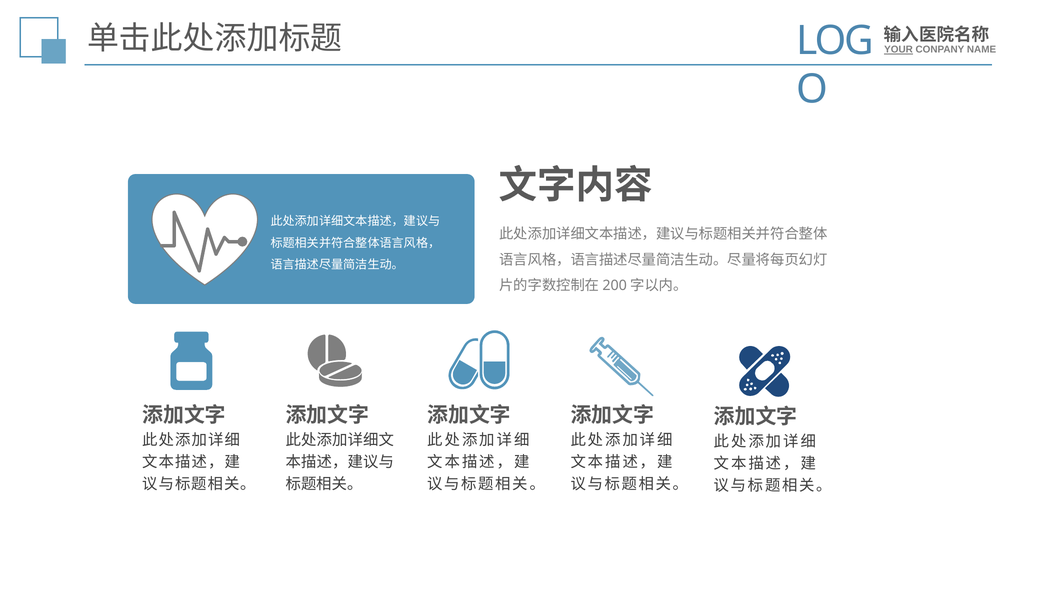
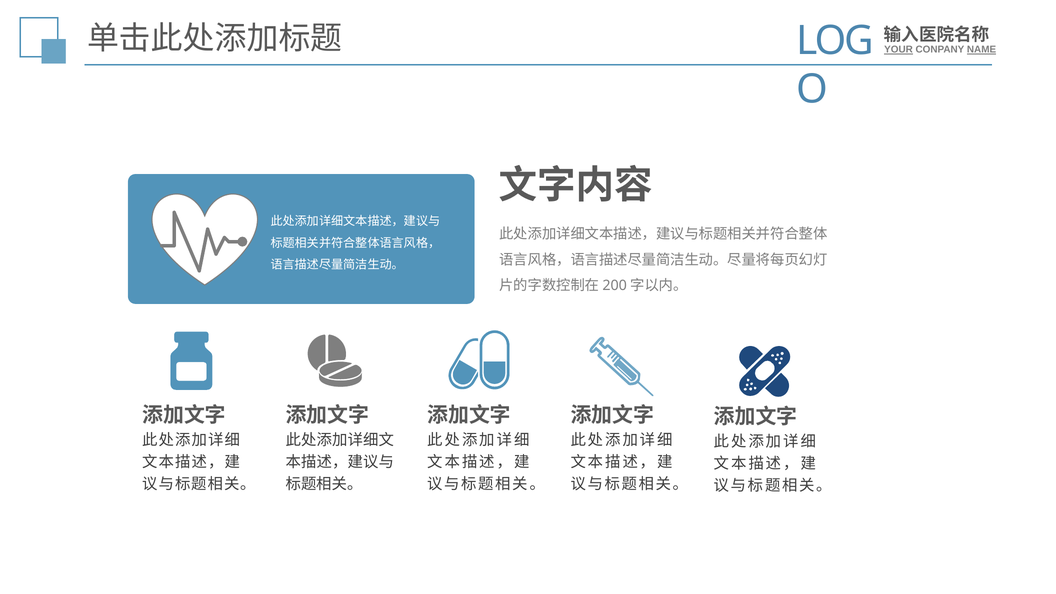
NAME underline: none -> present
